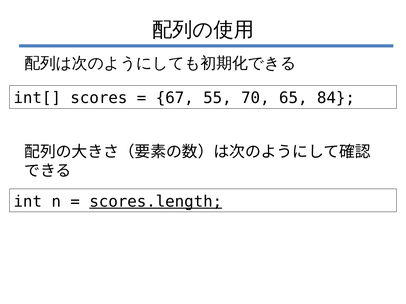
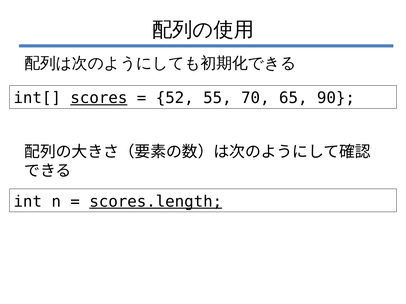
scores underline: none -> present
67: 67 -> 52
84: 84 -> 90
